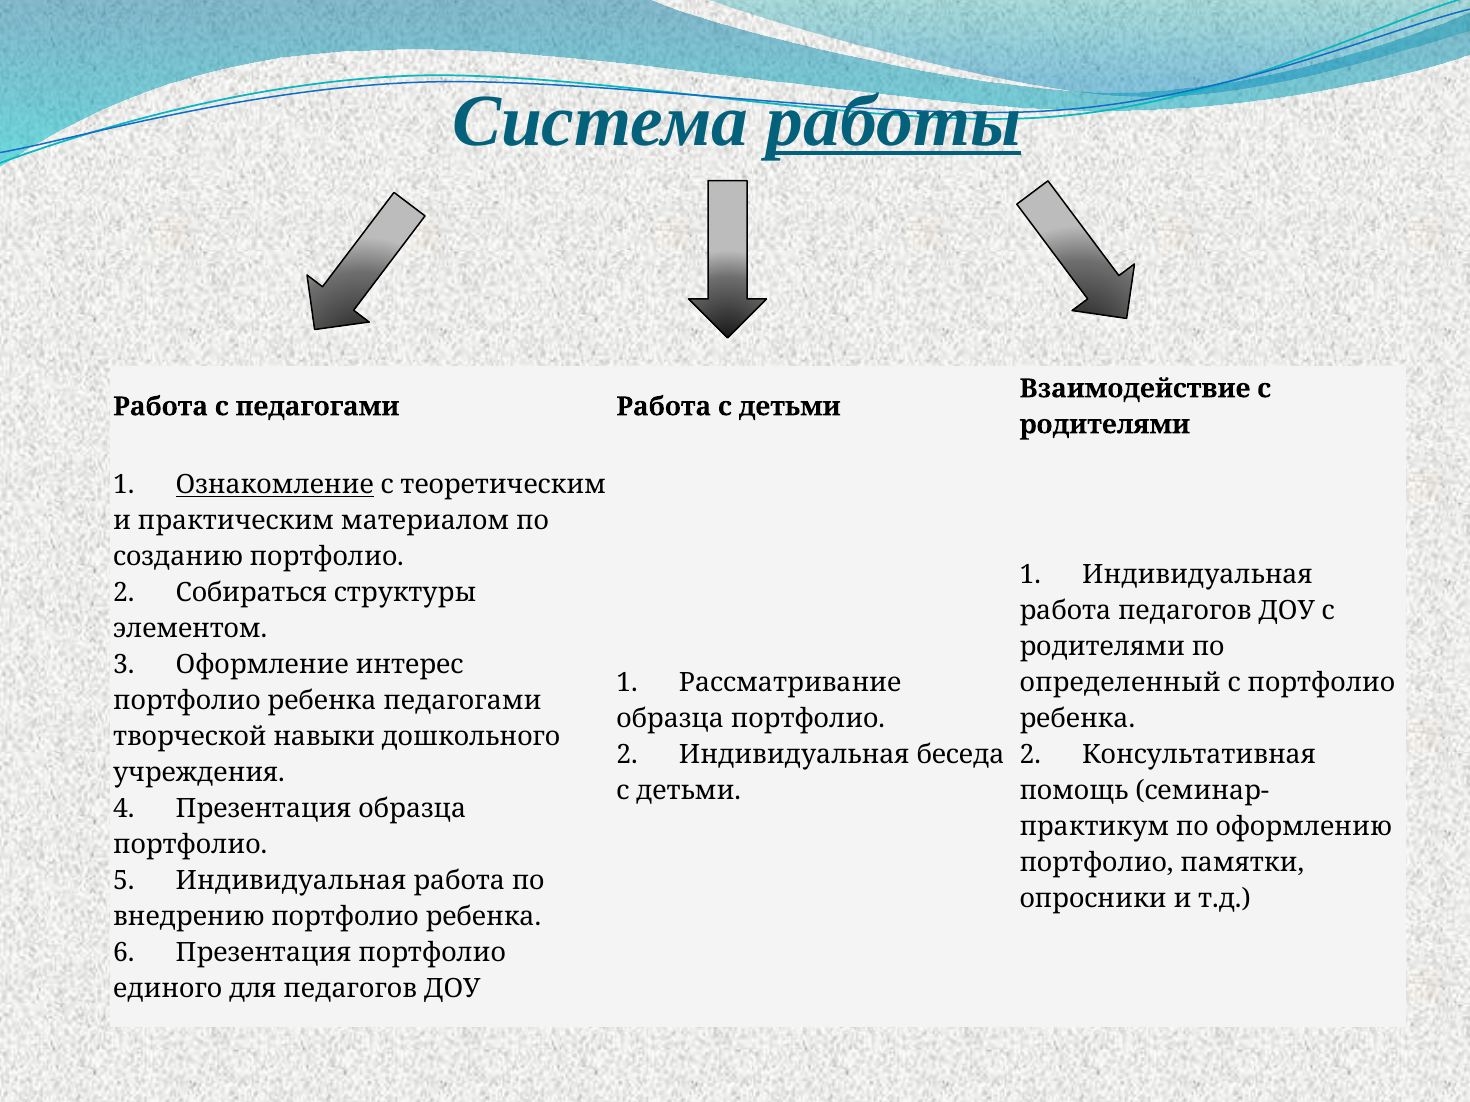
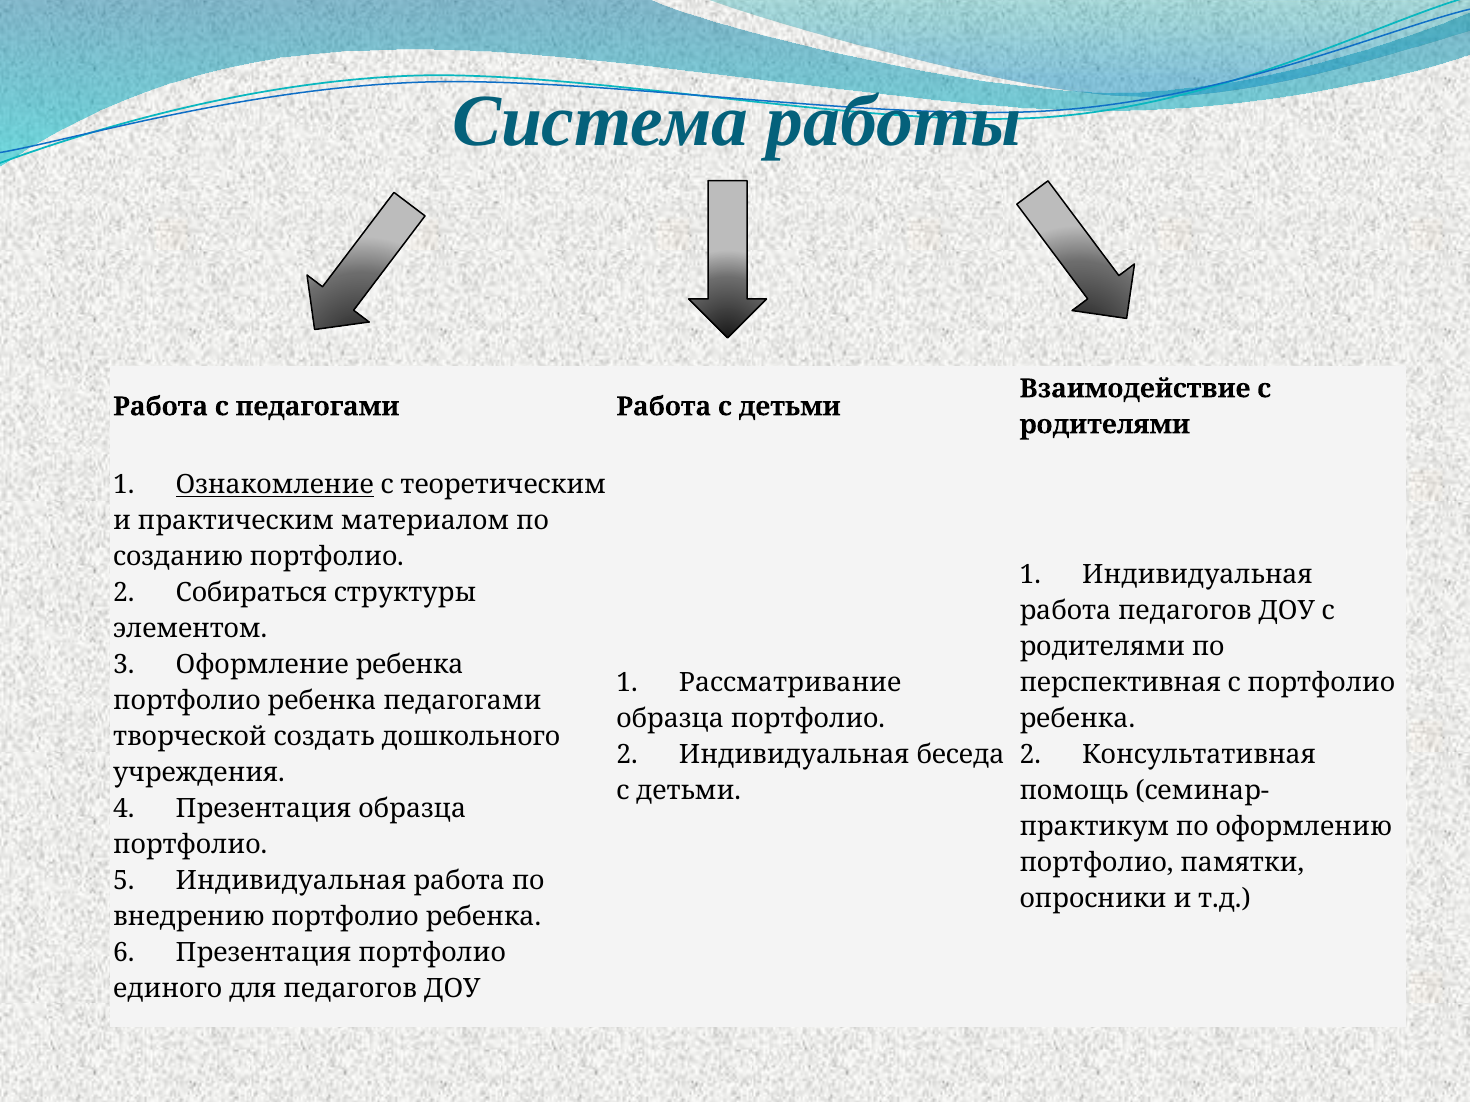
работы underline: present -> none
Оформление интерес: интерес -> ребенка
определенный: определенный -> перспективная
навыки: навыки -> создать
